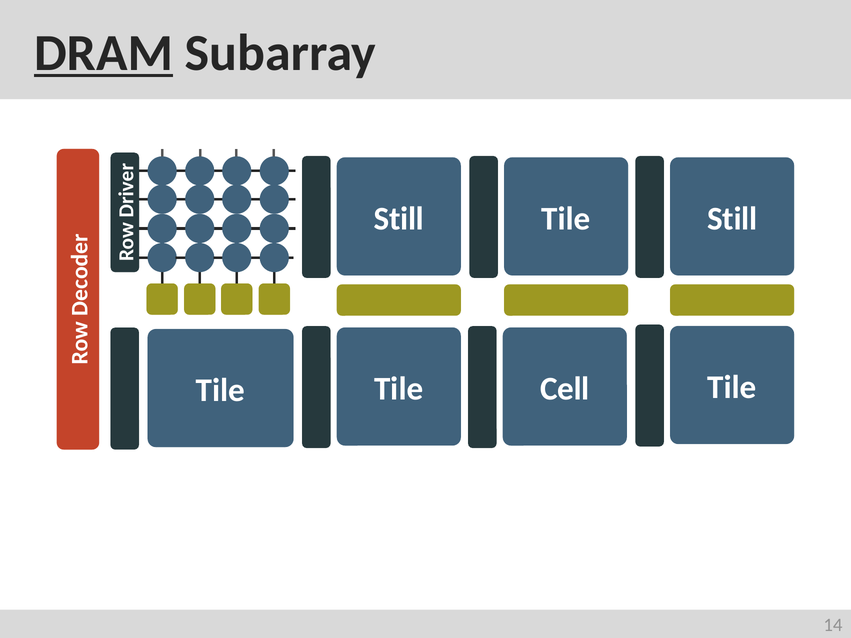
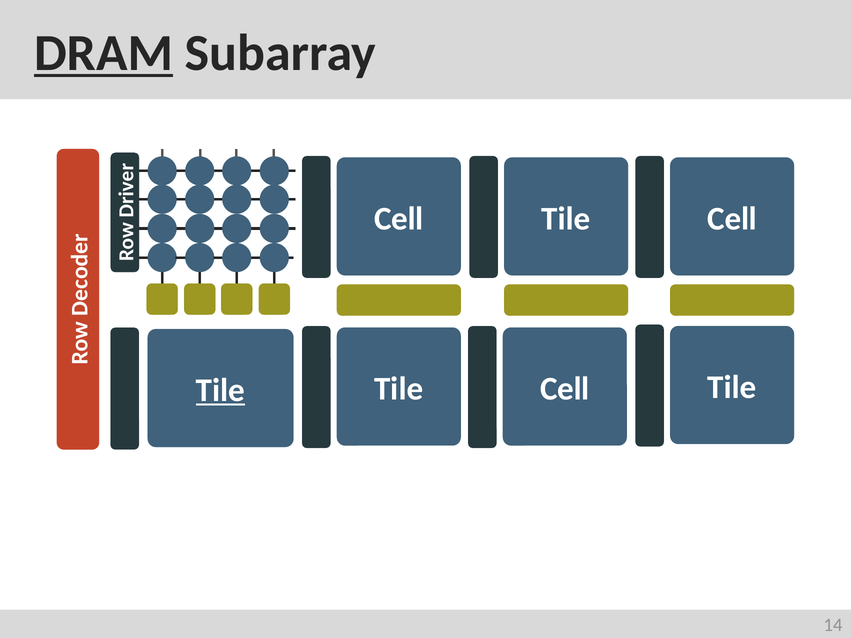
Still at (399, 219): Still -> Cell
Still at (732, 219): Still -> Cell
Tile at (221, 390) underline: none -> present
